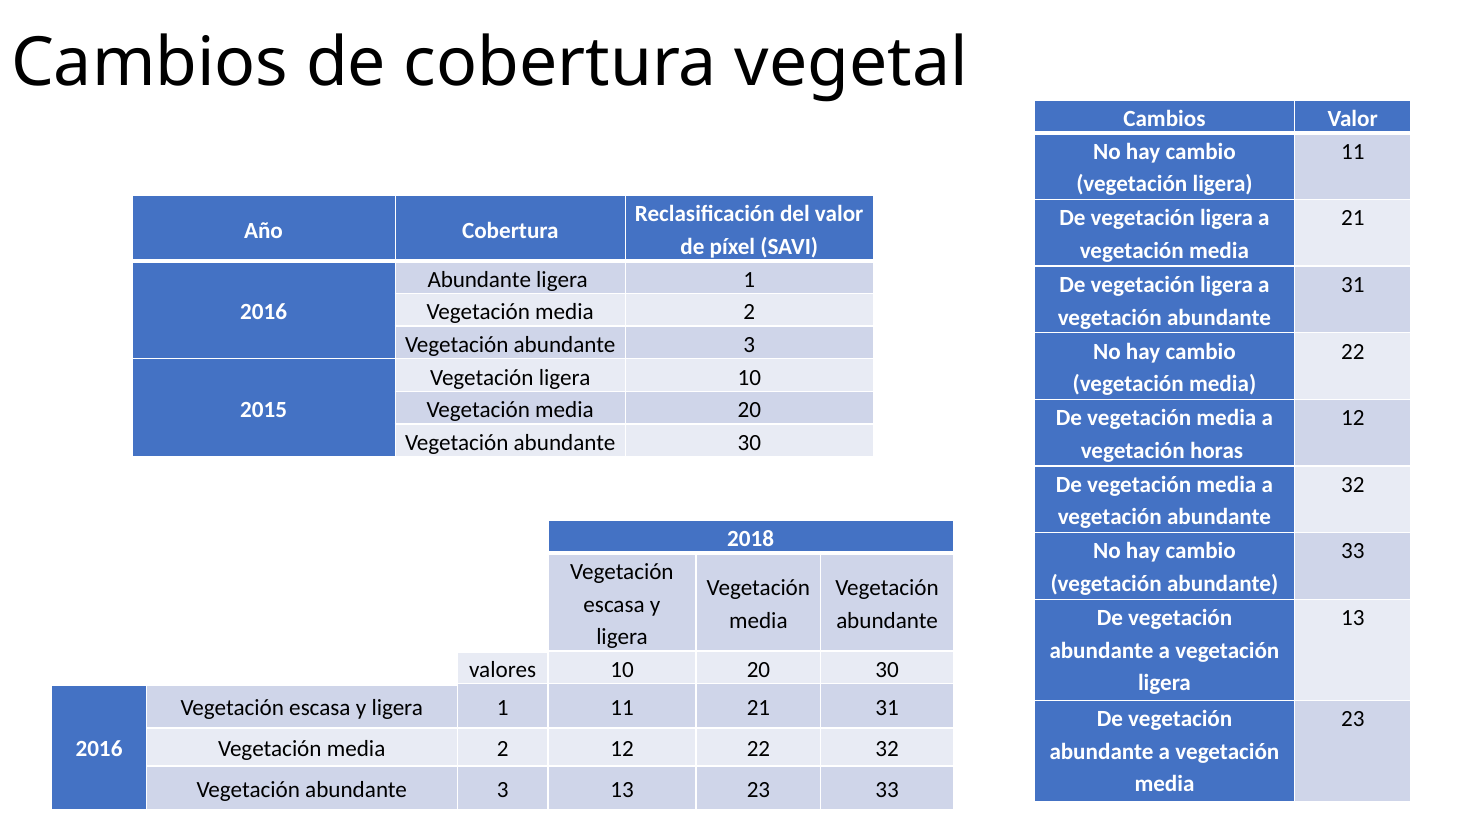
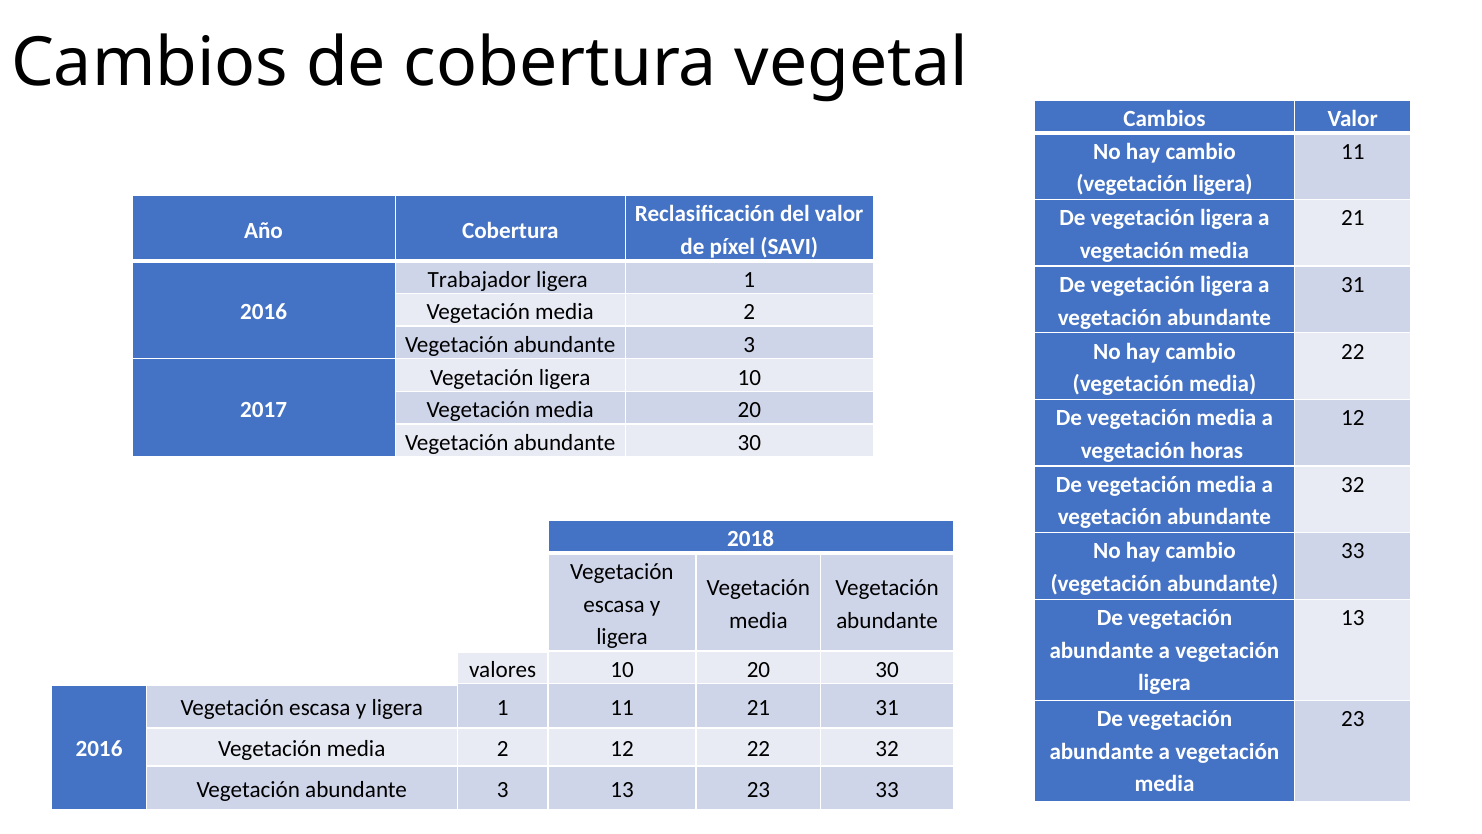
Abundante at (479, 279): Abundante -> Trabajador
2015: 2015 -> 2017
